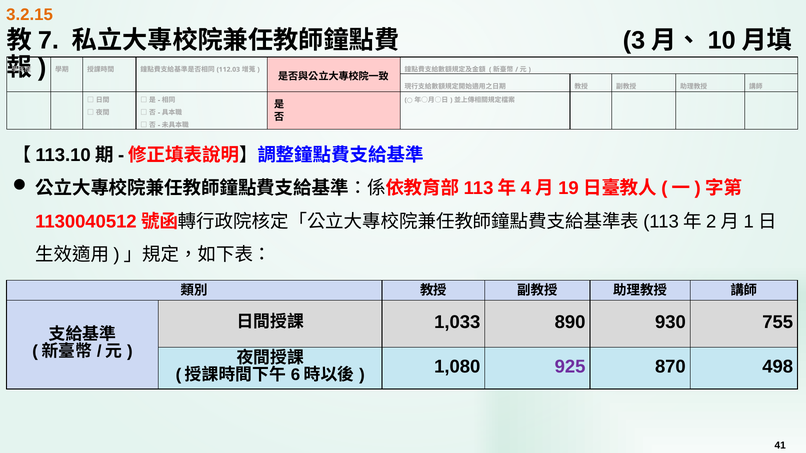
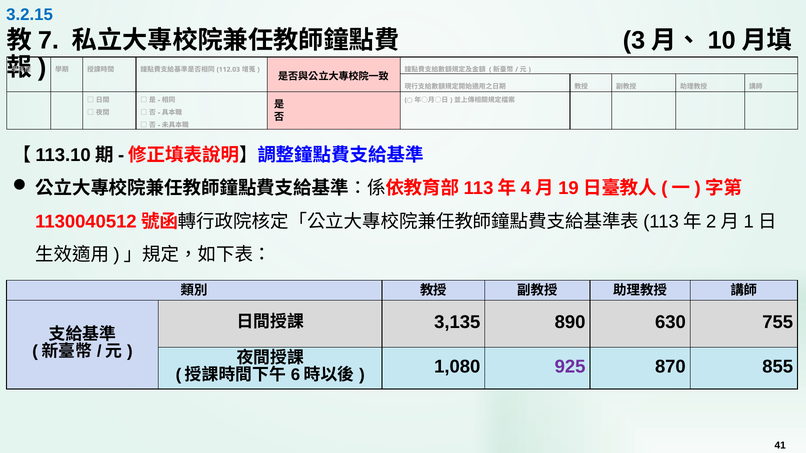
3.2.15 colour: orange -> blue
1,033: 1,033 -> 3,135
930: 930 -> 630
498: 498 -> 855
